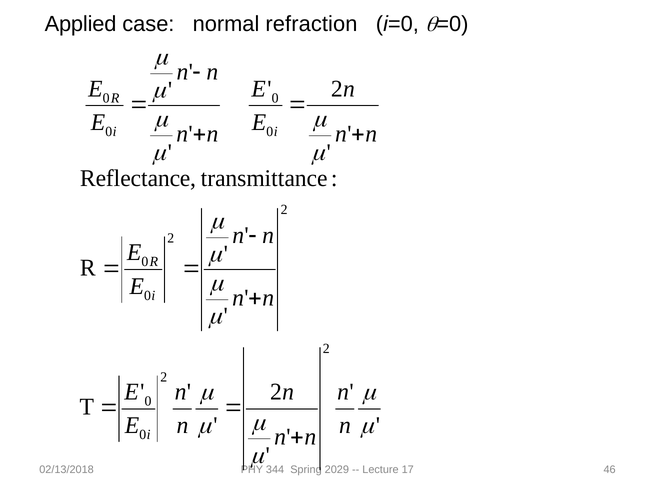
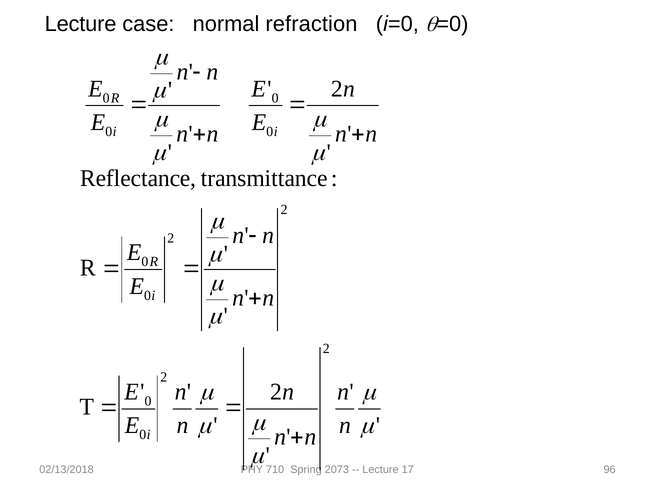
Applied at (81, 24): Applied -> Lecture
344: 344 -> 710
2029: 2029 -> 2073
46: 46 -> 96
